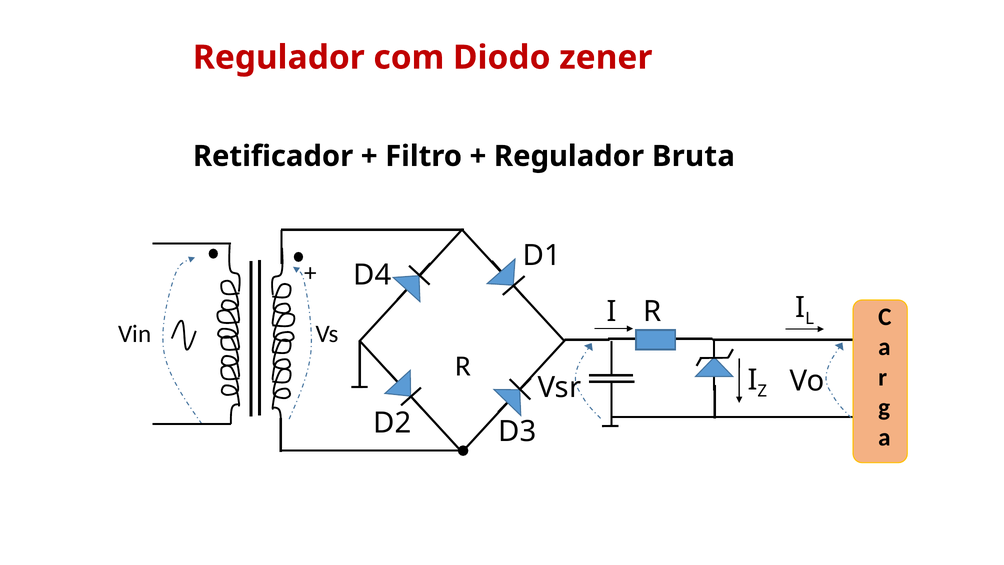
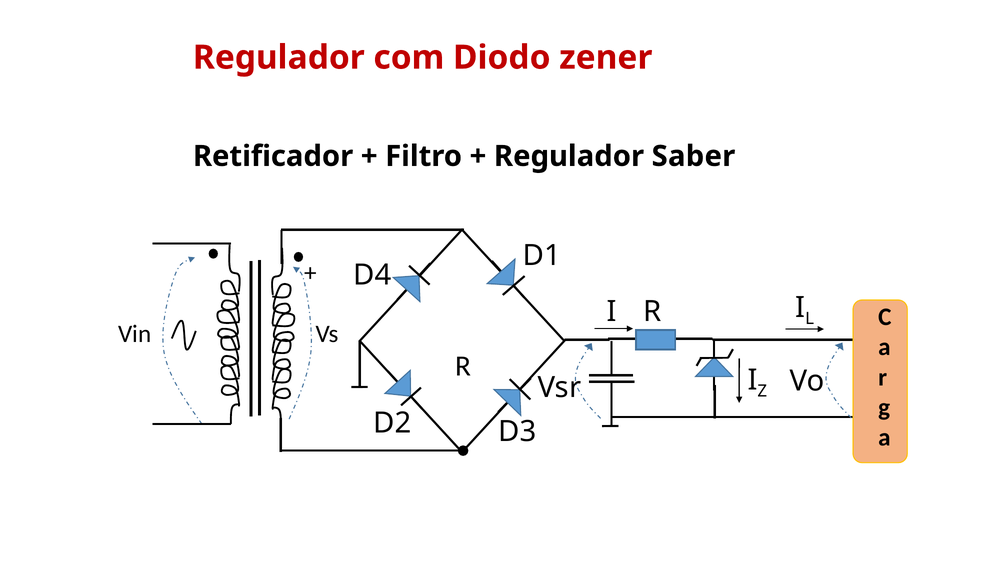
Bruta: Bruta -> Saber
